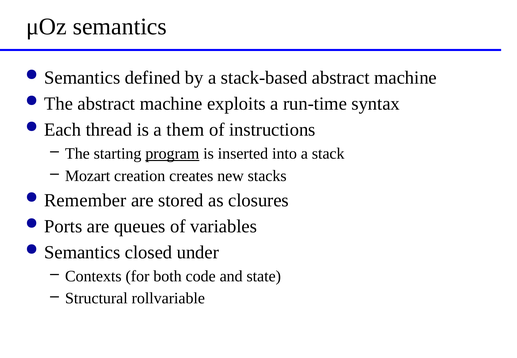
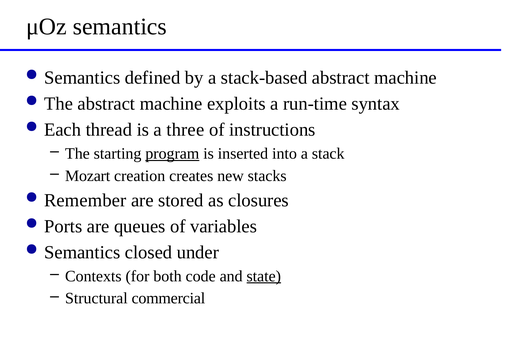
them: them -> three
state underline: none -> present
rollvariable: rollvariable -> commercial
